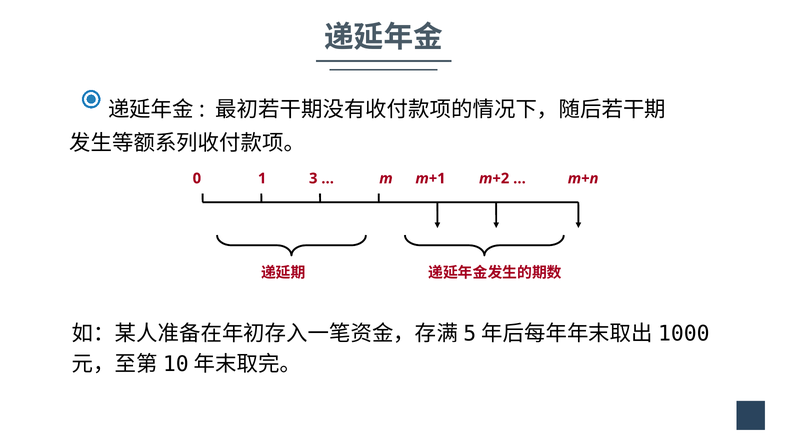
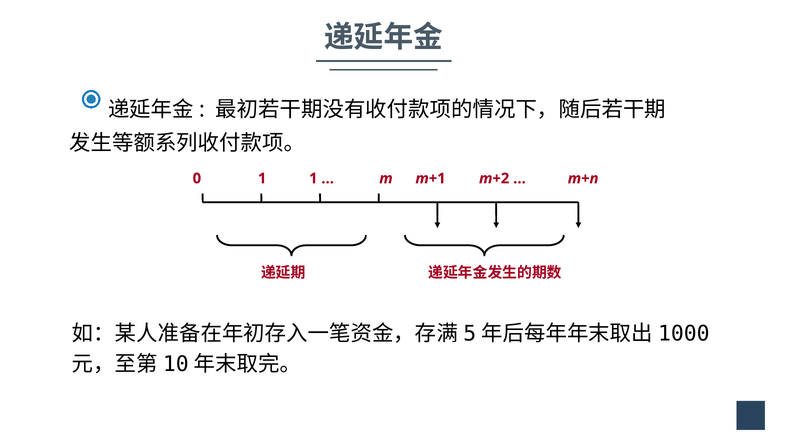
1 3: 3 -> 1
